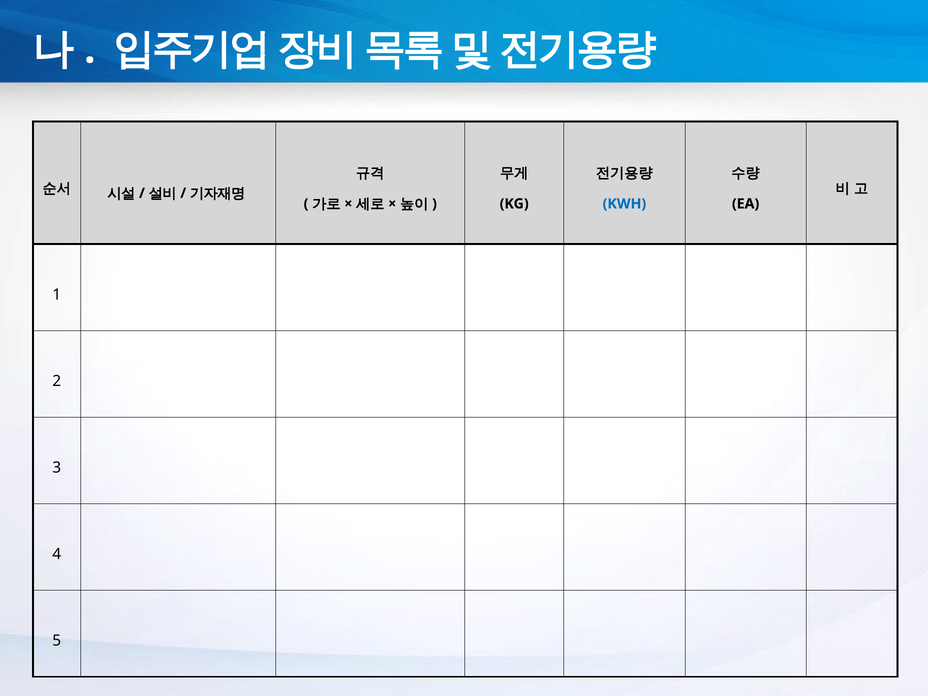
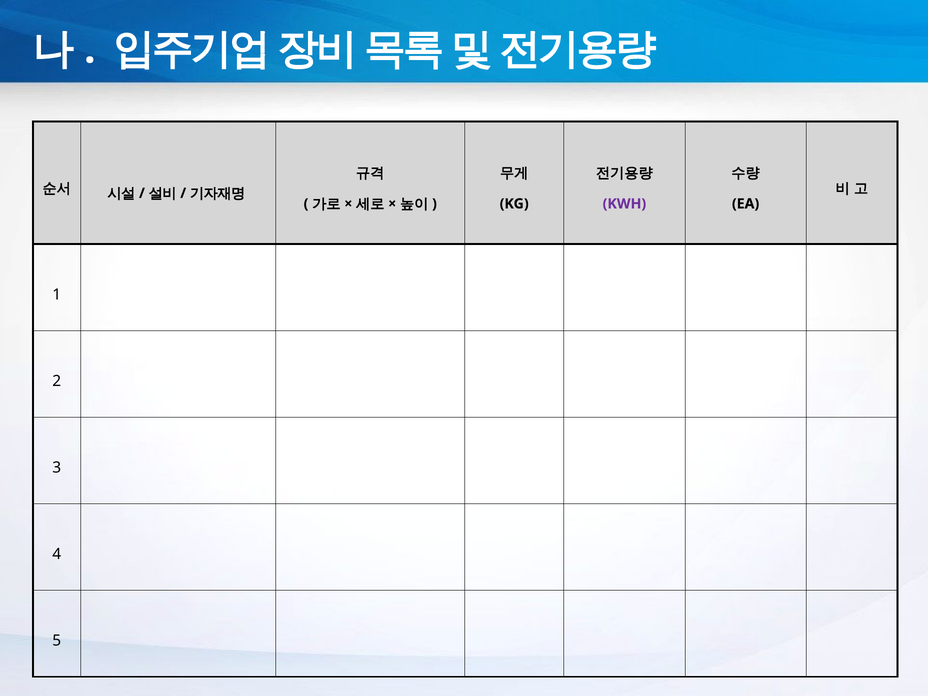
KWH colour: blue -> purple
